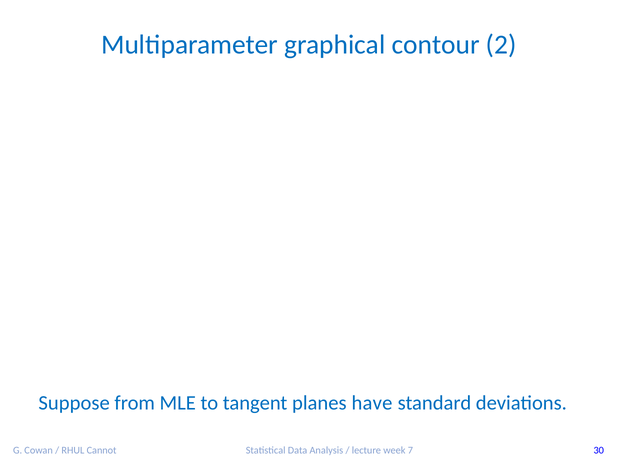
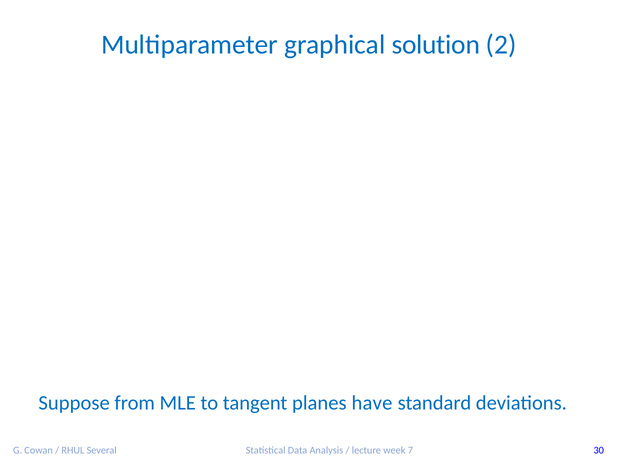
contour: contour -> solution
Cannot: Cannot -> Several
